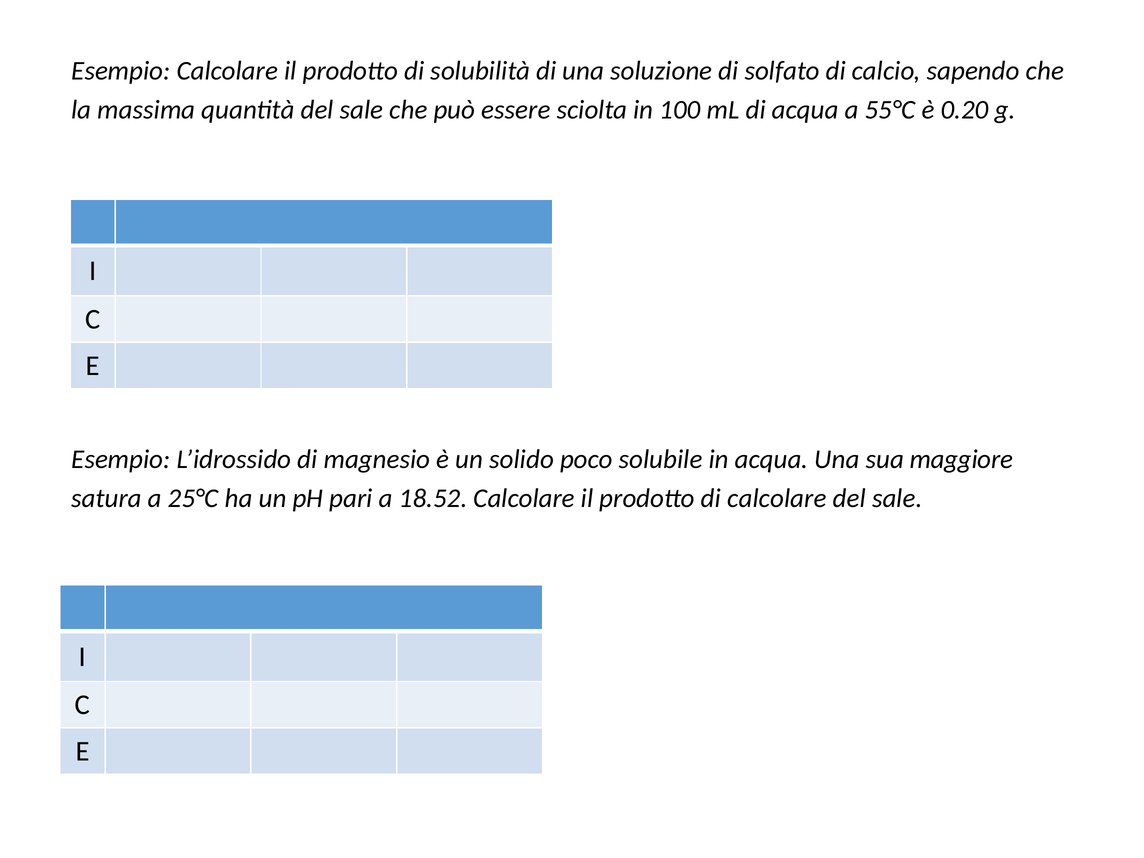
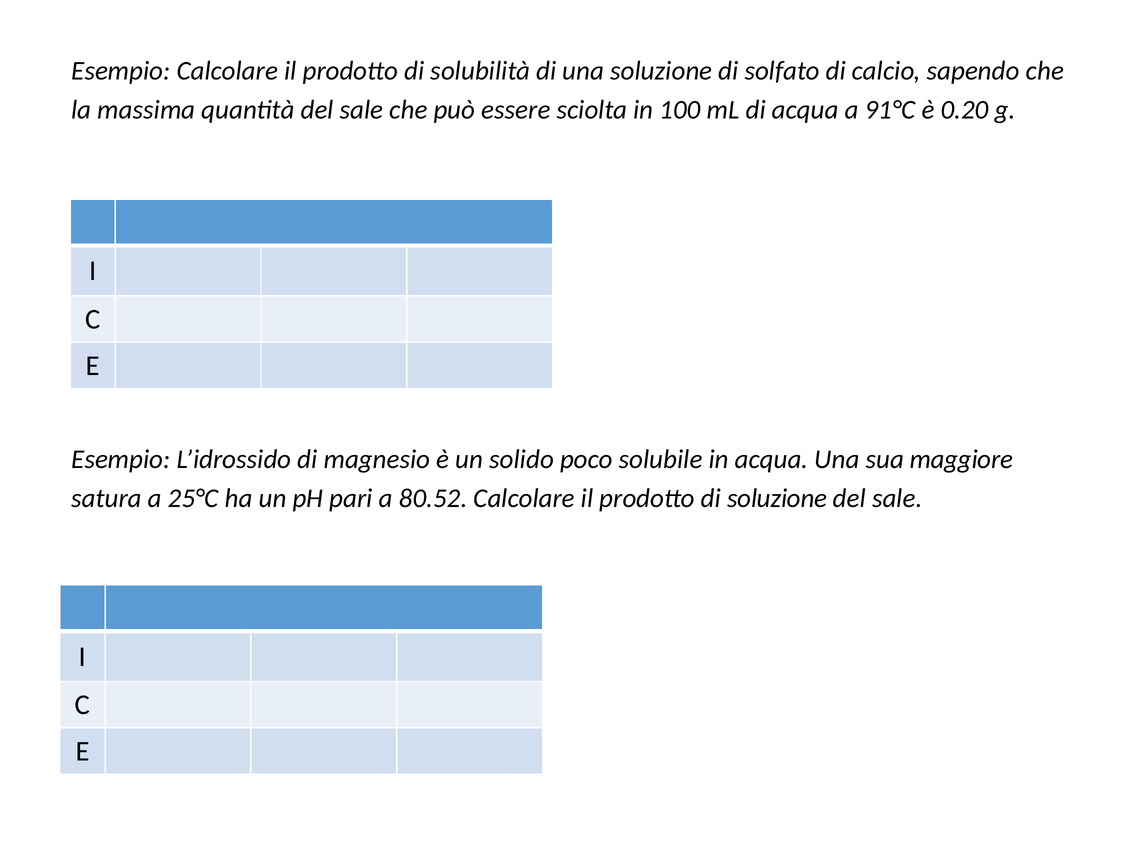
55°C: 55°C -> 91°C
18.52: 18.52 -> 80.52
di calcolare: calcolare -> soluzione
